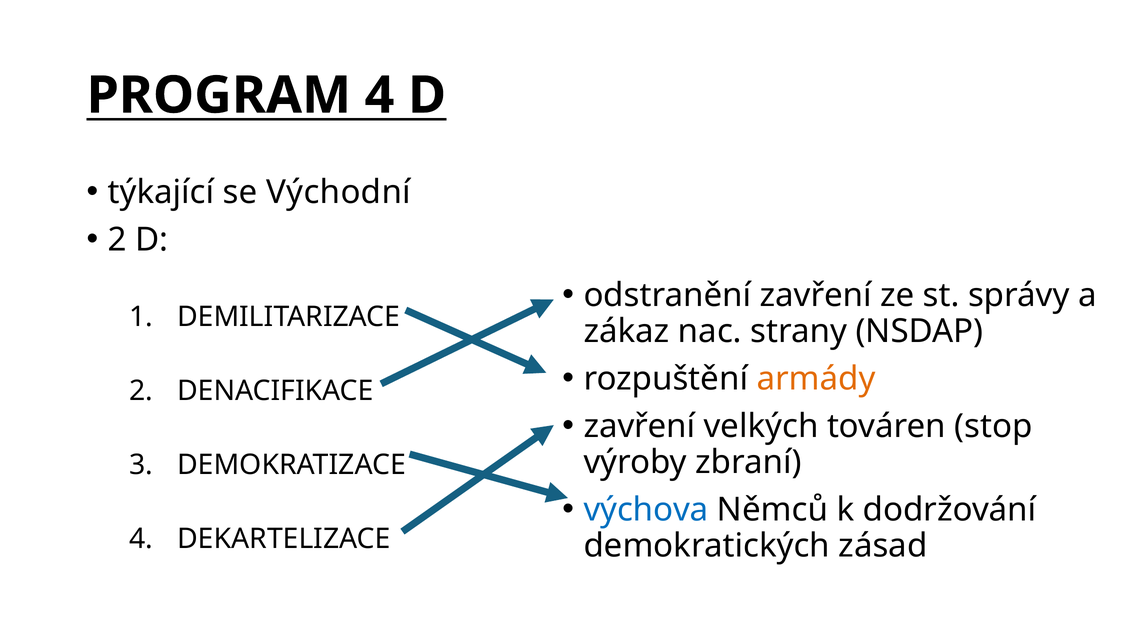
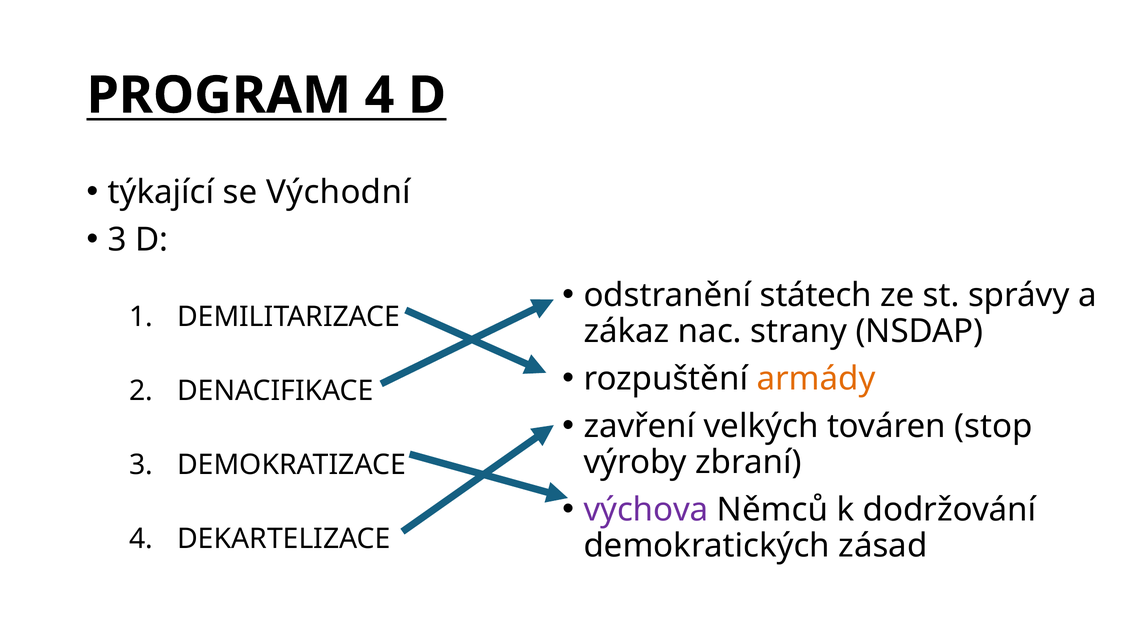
2 at (117, 240): 2 -> 3
odstranění zavření: zavření -> státech
výchova colour: blue -> purple
